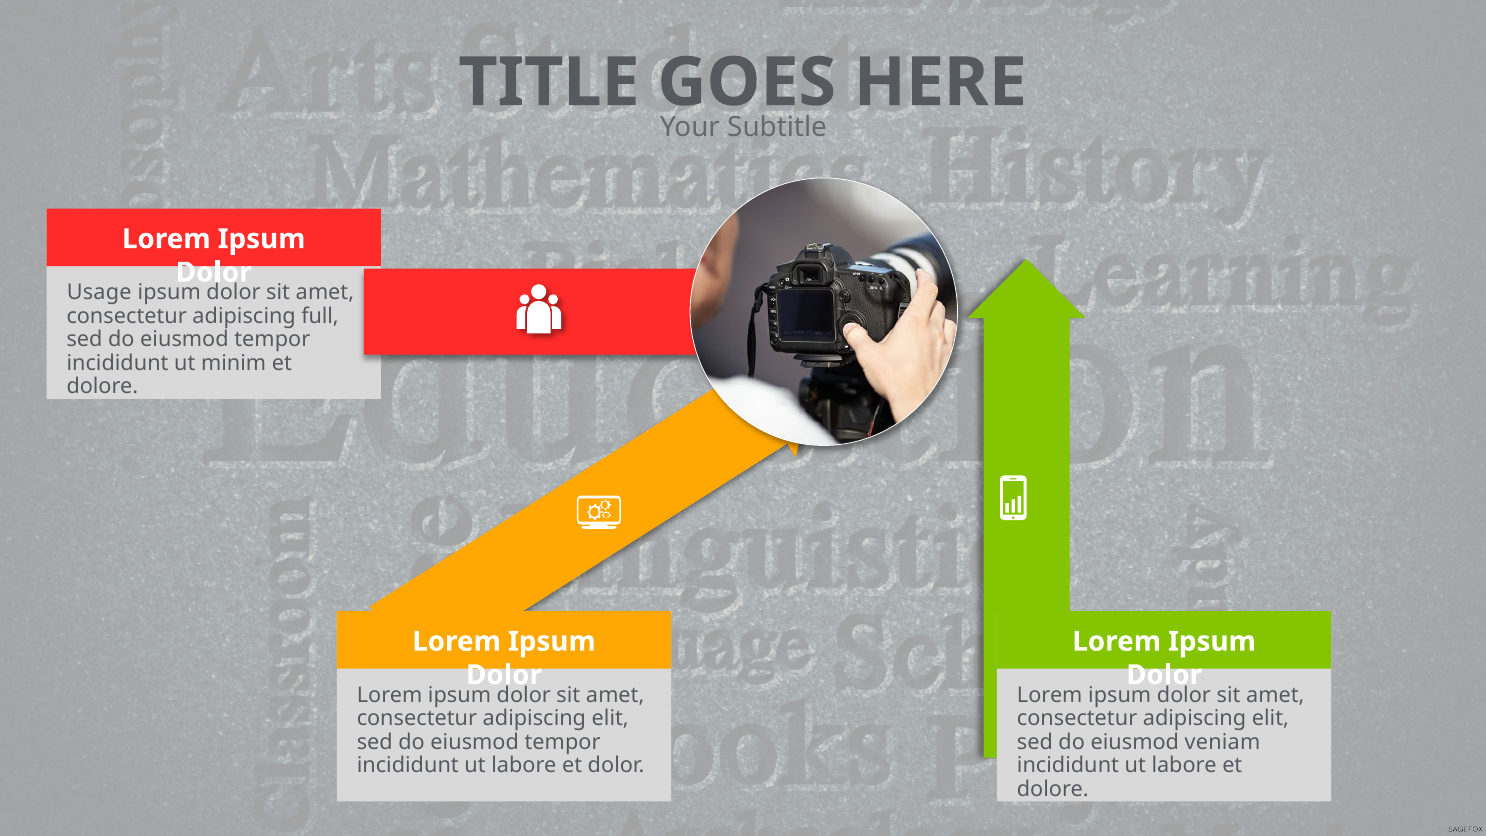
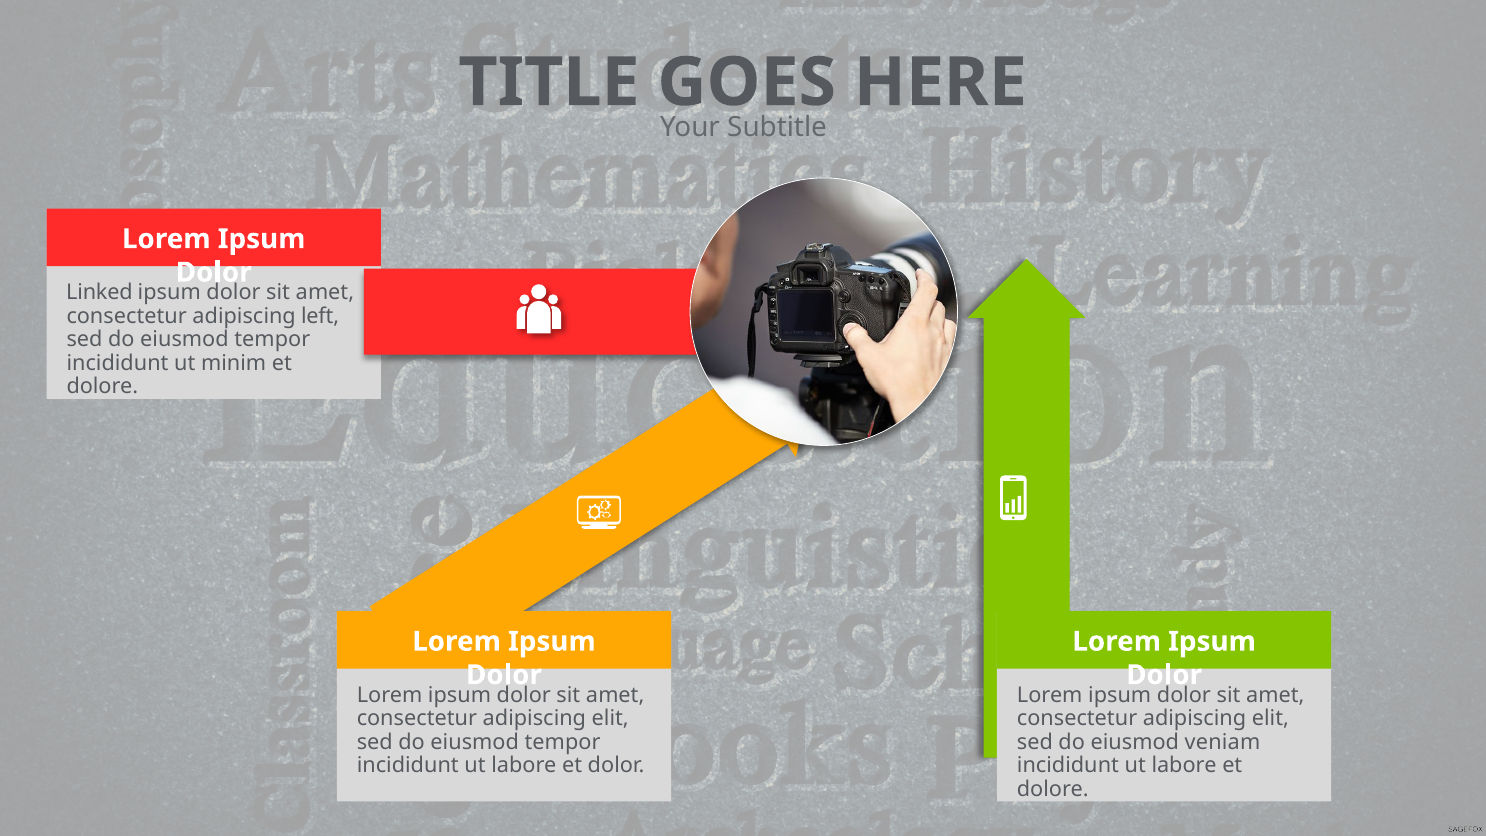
Usage: Usage -> Linked
full: full -> left
